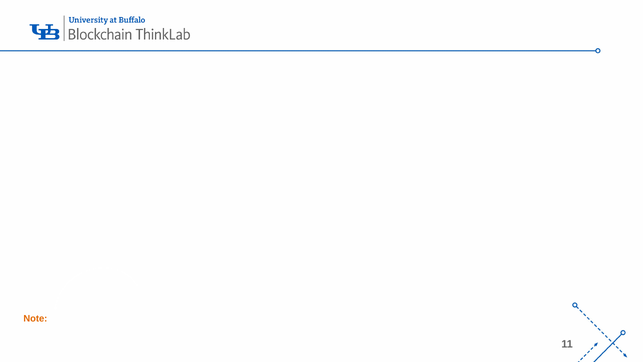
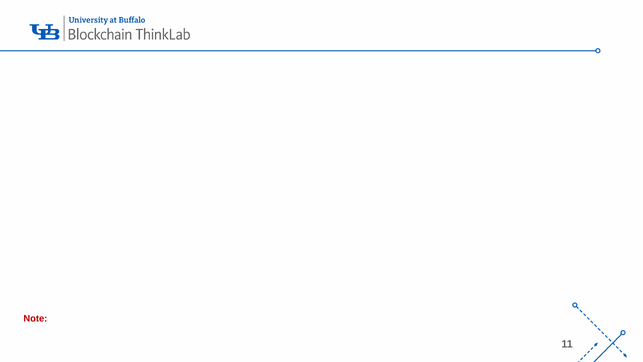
Note colour: orange -> red
